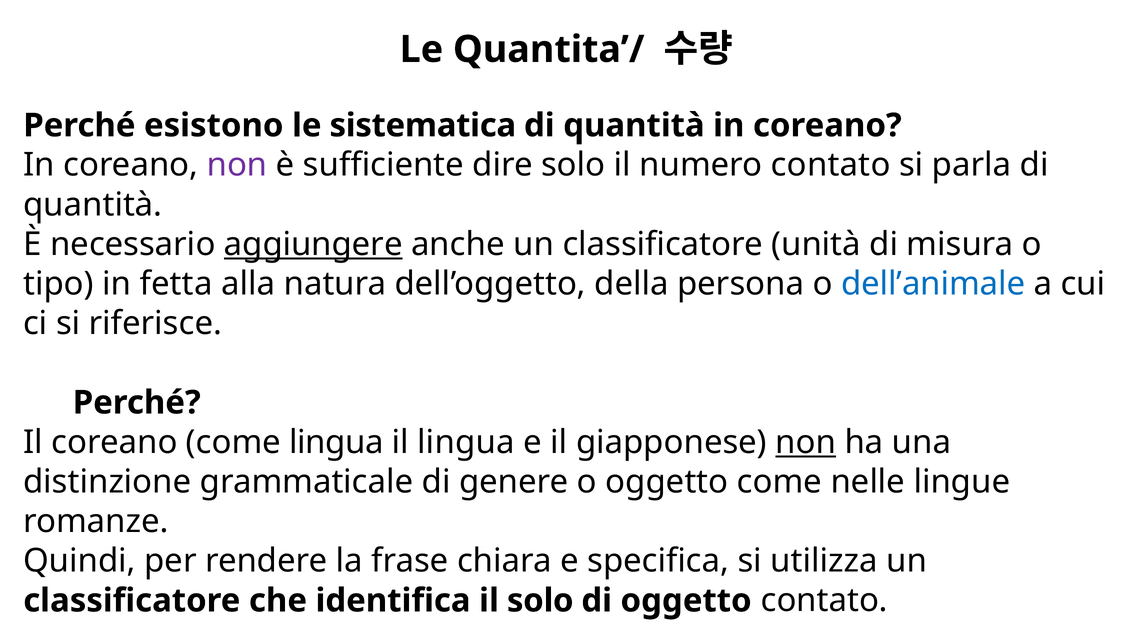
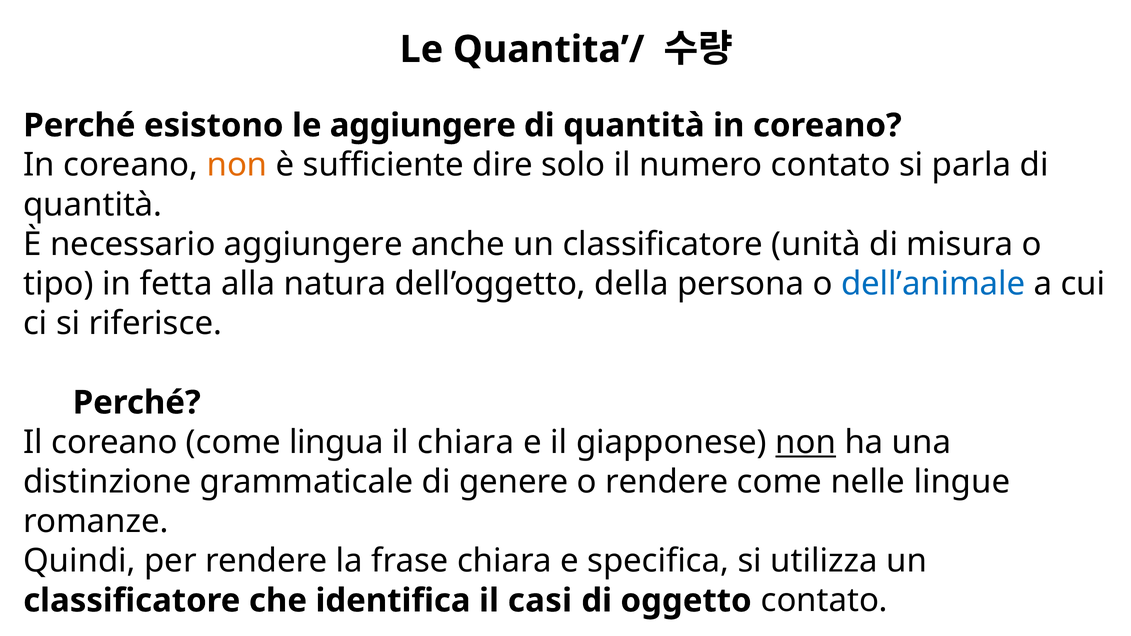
le sistematica: sistematica -> aggiungere
non at (237, 165) colour: purple -> orange
aggiungere at (313, 244) underline: present -> none
il lingua: lingua -> chiara
o oggetto: oggetto -> rendere
il solo: solo -> casi
